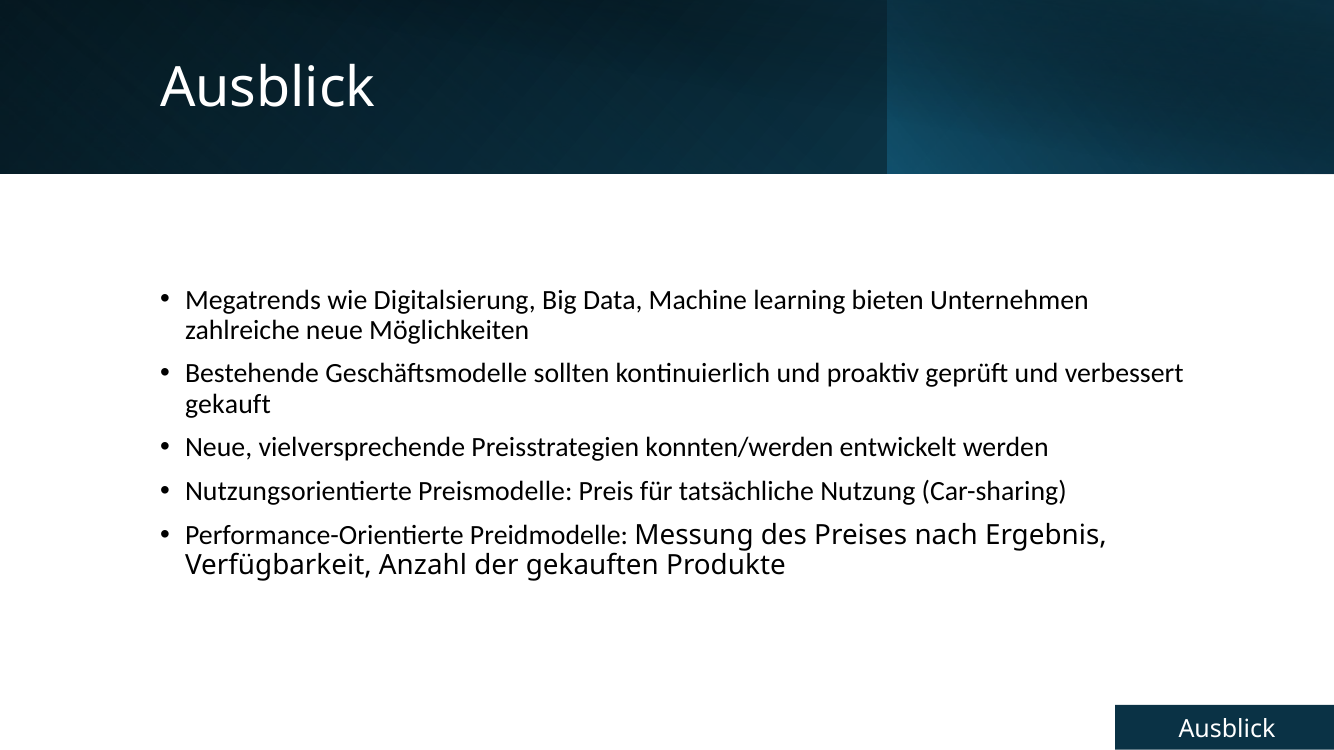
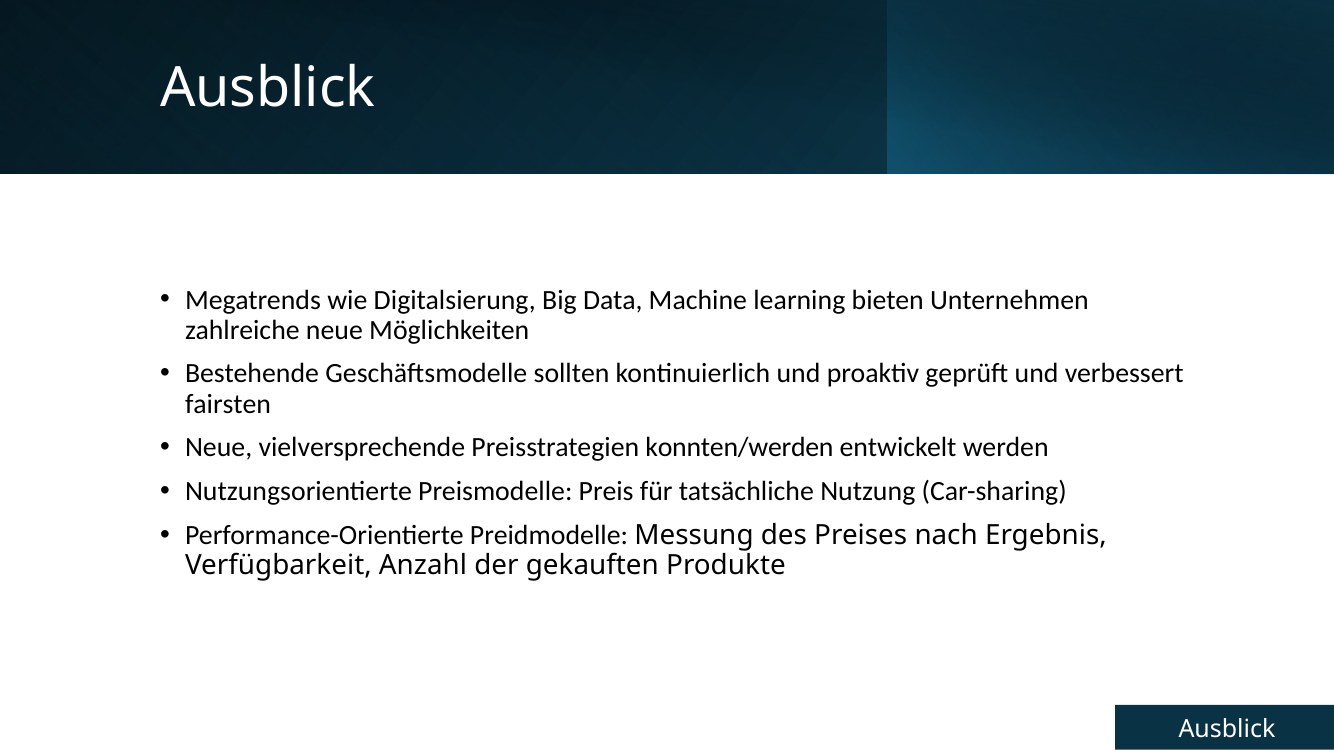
gekauft: gekauft -> fairsten
